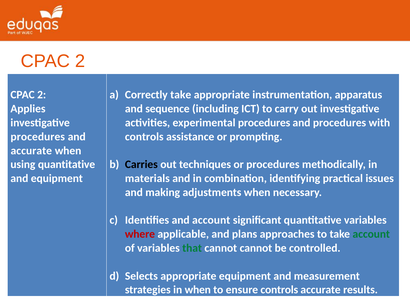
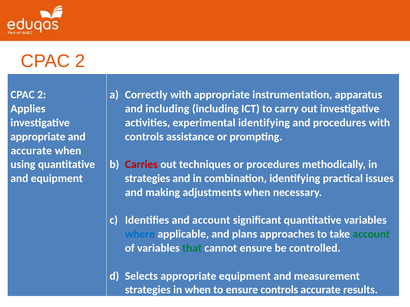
Correctly take: take -> with
and sequence: sequence -> including
experimental procedures: procedures -> identifying
procedures at (38, 137): procedures -> appropriate
Carries colour: black -> red
materials at (147, 179): materials -> strategies
where colour: red -> blue
cannot cannot: cannot -> ensure
